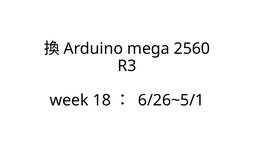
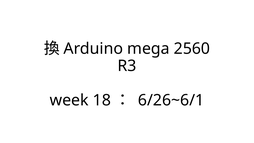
6/26~5/1: 6/26~5/1 -> 6/26~6/1
